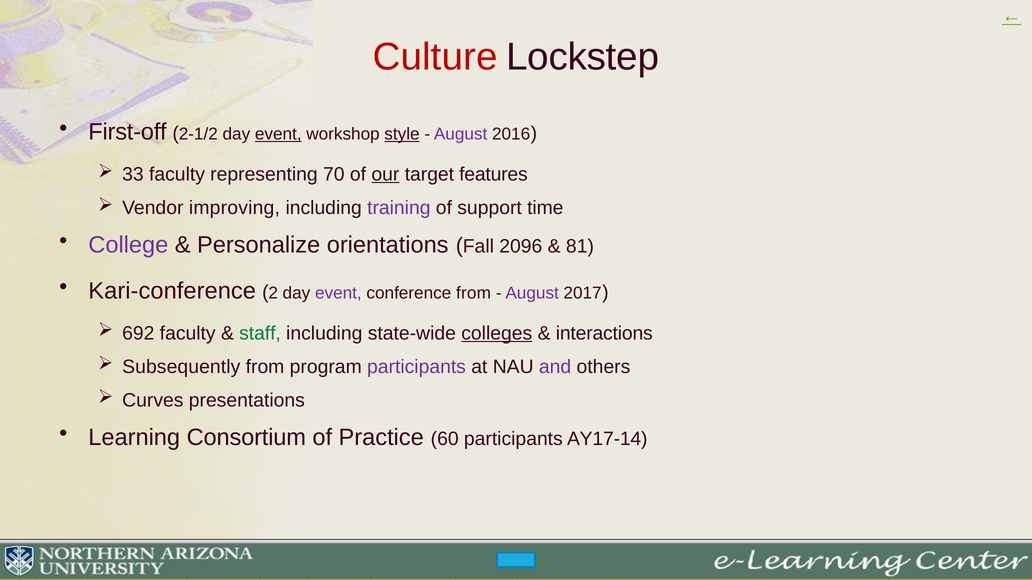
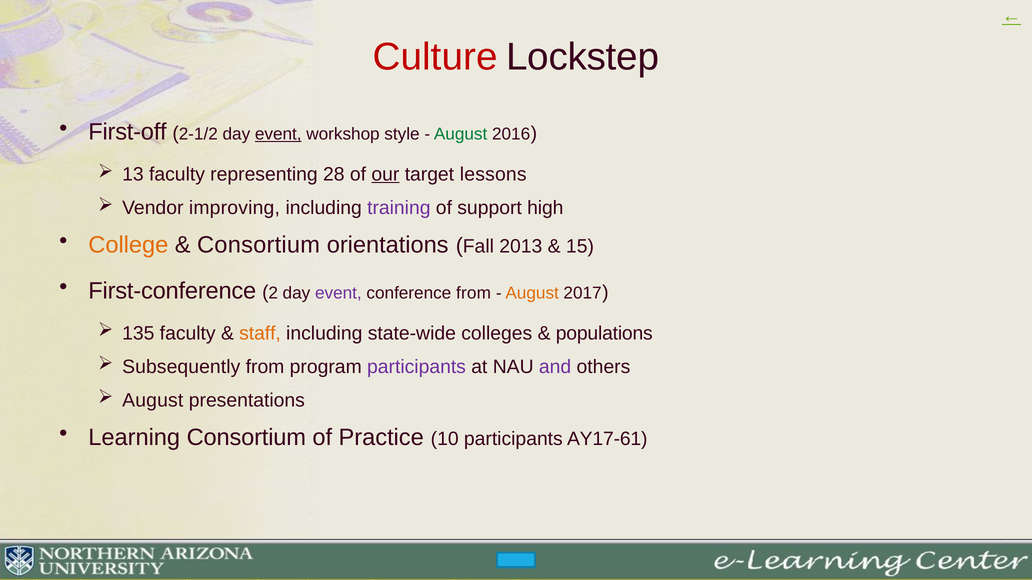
style underline: present -> none
August at (461, 134) colour: purple -> green
33: 33 -> 13
70: 70 -> 28
features: features -> lessons
time: time -> high
College colour: purple -> orange
Personalize at (259, 245): Personalize -> Consortium
2096: 2096 -> 2013
81: 81 -> 15
Kari-conference: Kari-conference -> First-conference
August at (532, 293) colour: purple -> orange
692: 692 -> 135
staff colour: green -> orange
colleges underline: present -> none
interactions: interactions -> populations
Curves at (153, 401): Curves -> August
60: 60 -> 10
AY17-14: AY17-14 -> AY17-61
